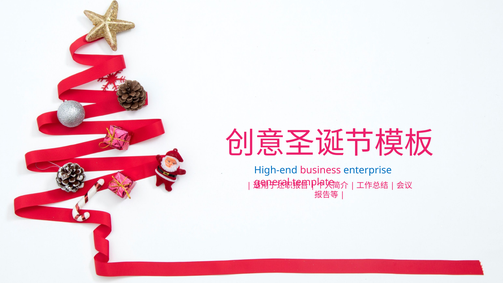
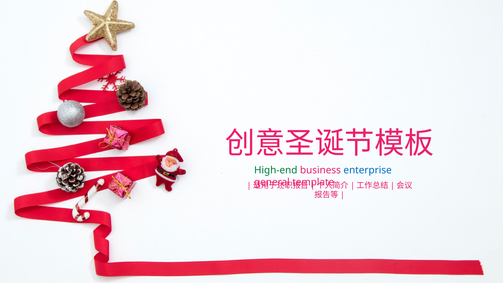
High-end colour: blue -> green
